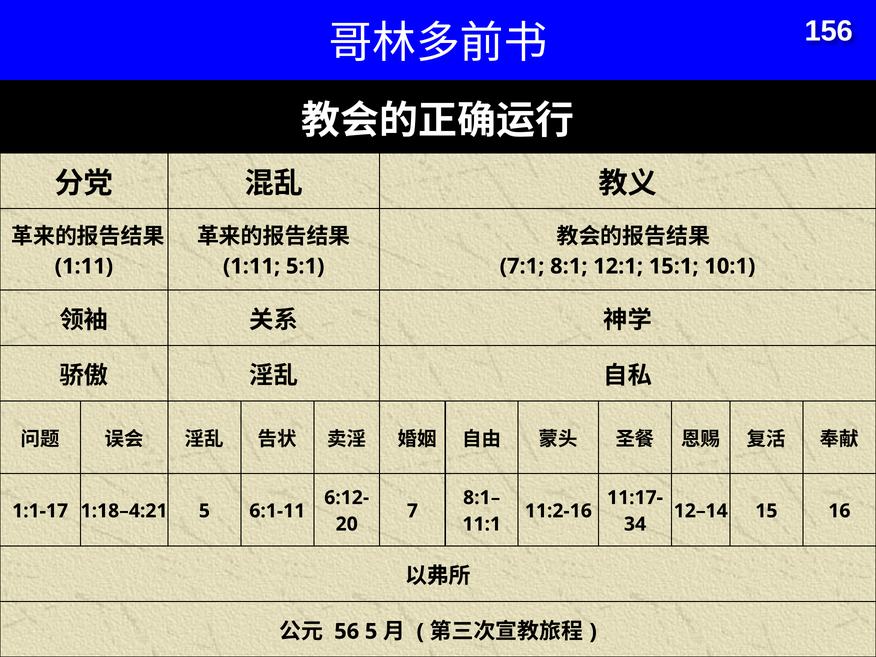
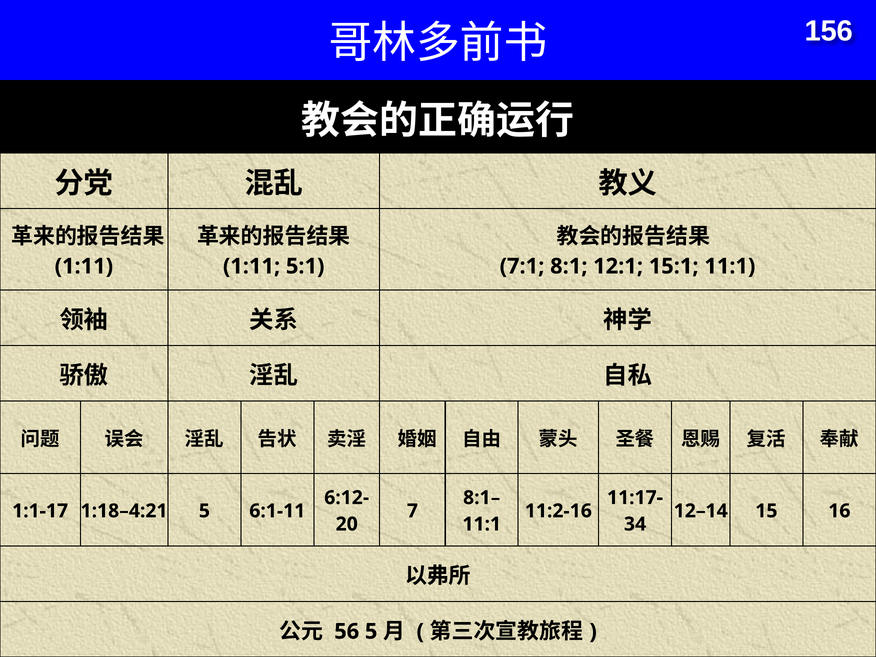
15:1 10:1: 10:1 -> 11:1
